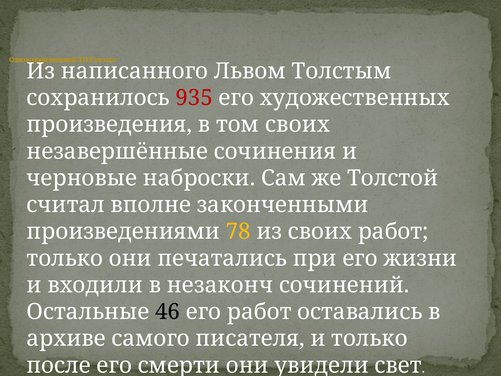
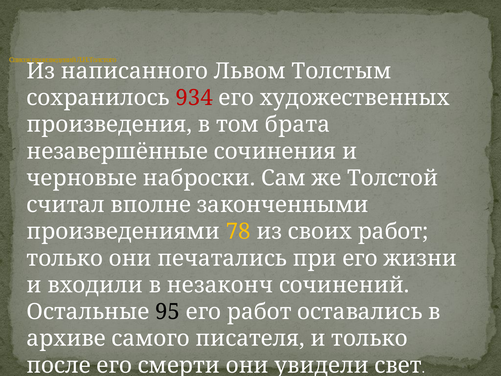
935: 935 -> 934
том своих: своих -> брата
46: 46 -> 95
